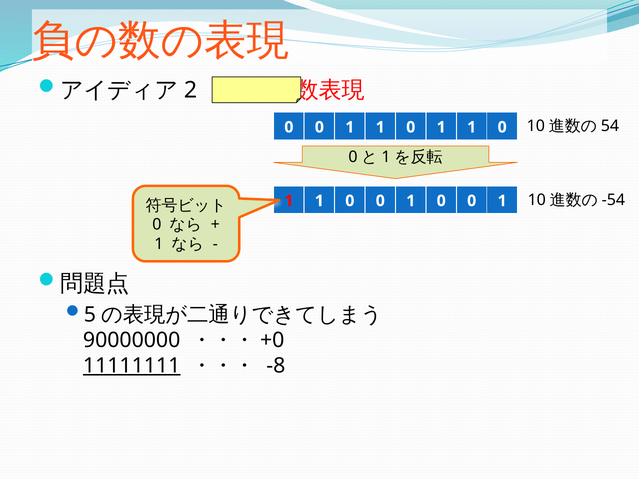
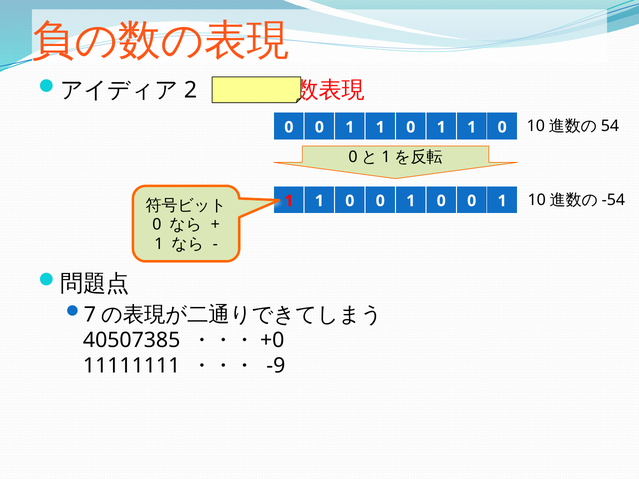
5: 5 -> 7
90000000: 90000000 -> 40507385
11111111 underline: present -> none
-8: -8 -> -9
